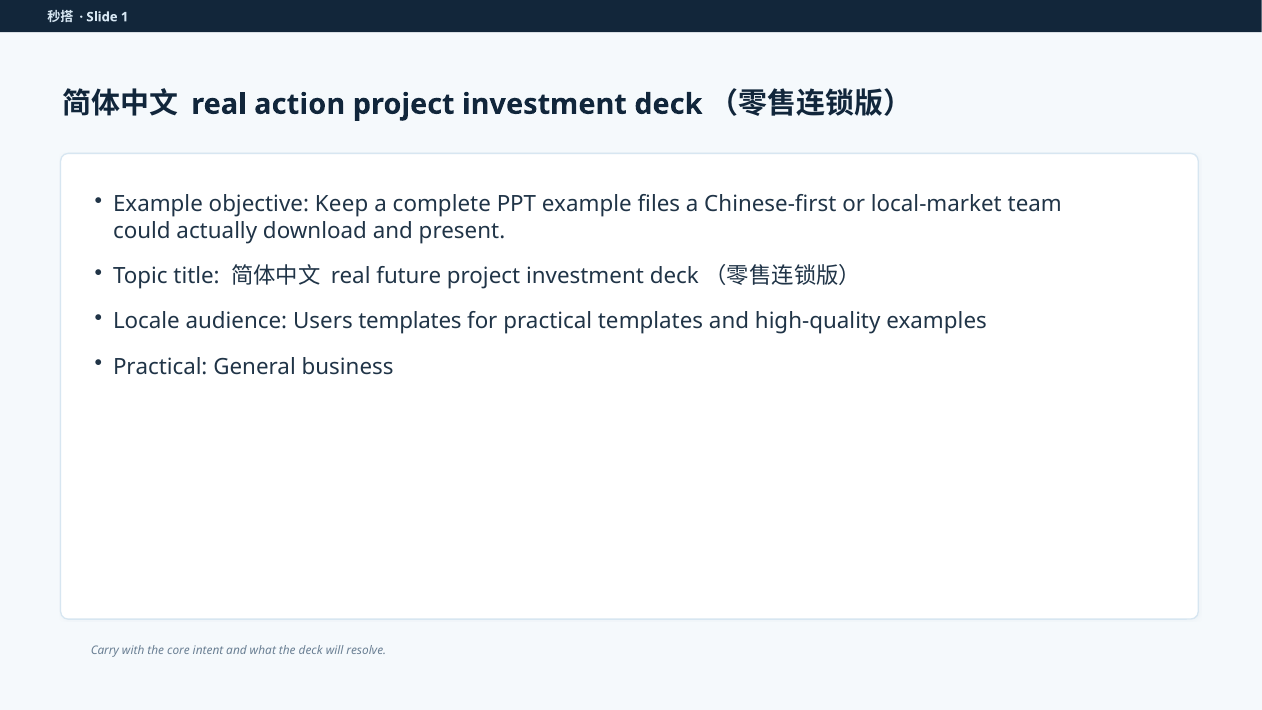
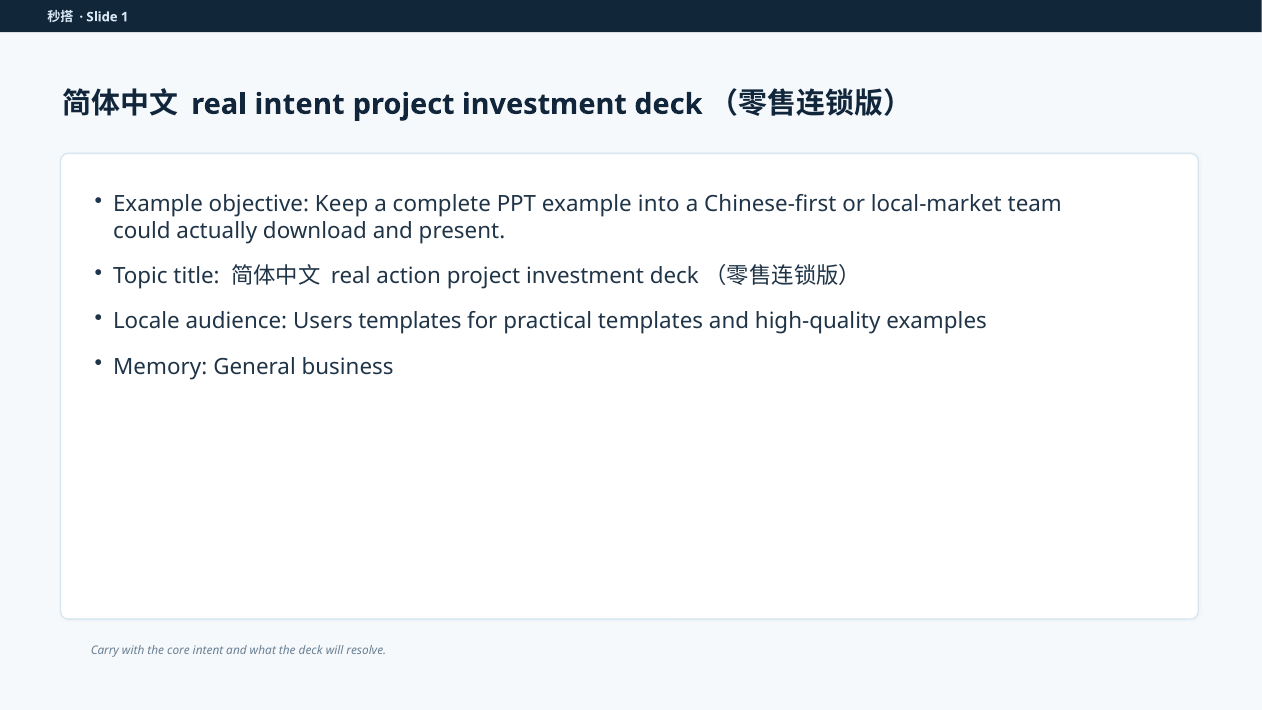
real action: action -> intent
files: files -> into
future: future -> action
Practical at (160, 367): Practical -> Memory
